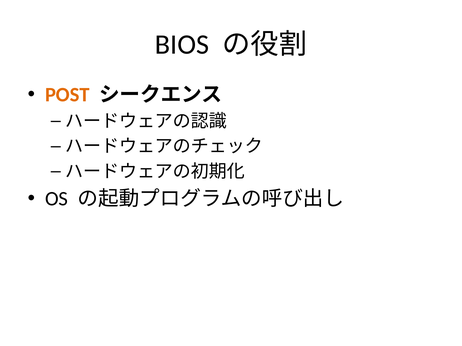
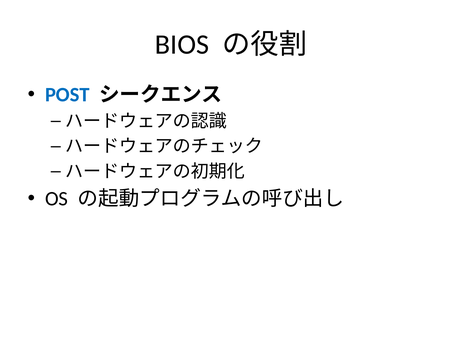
POST colour: orange -> blue
